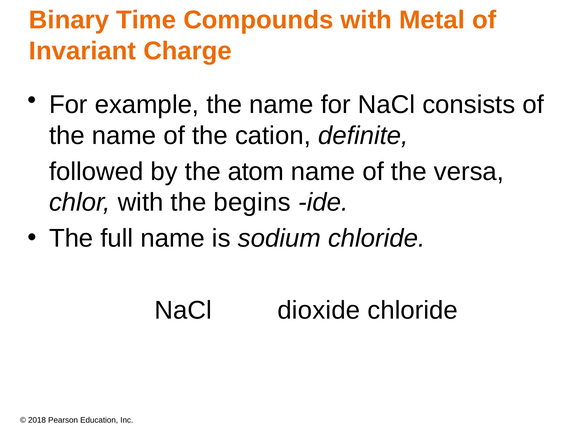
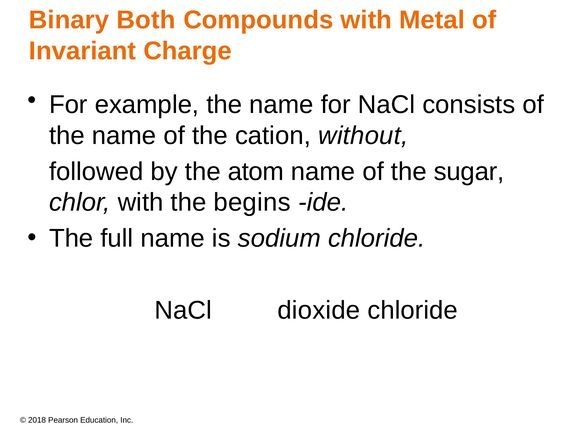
Time: Time -> Both
definite: definite -> without
versa: versa -> sugar
